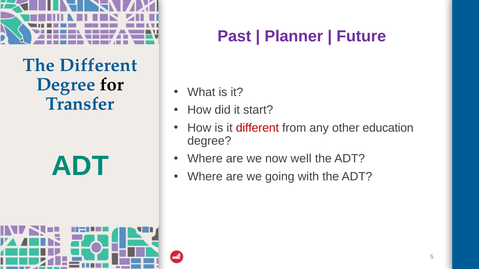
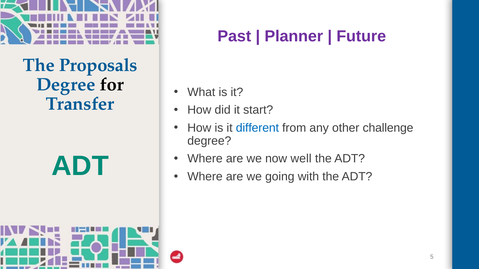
The Different: Different -> Proposals
different at (257, 128) colour: red -> blue
education: education -> challenge
